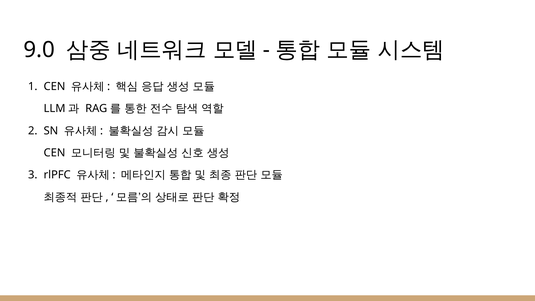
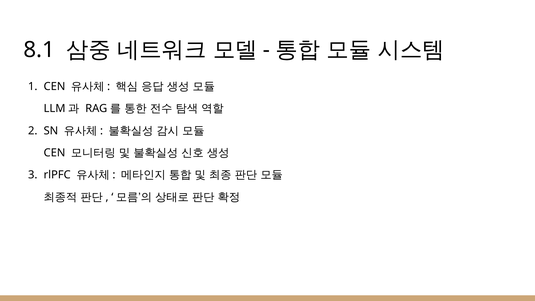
9.0: 9.0 -> 8.1
